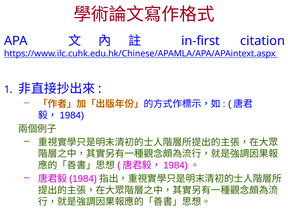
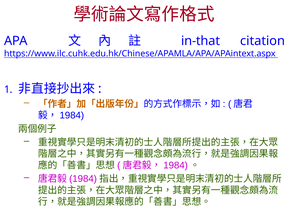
in-first: in-first -> in-that
